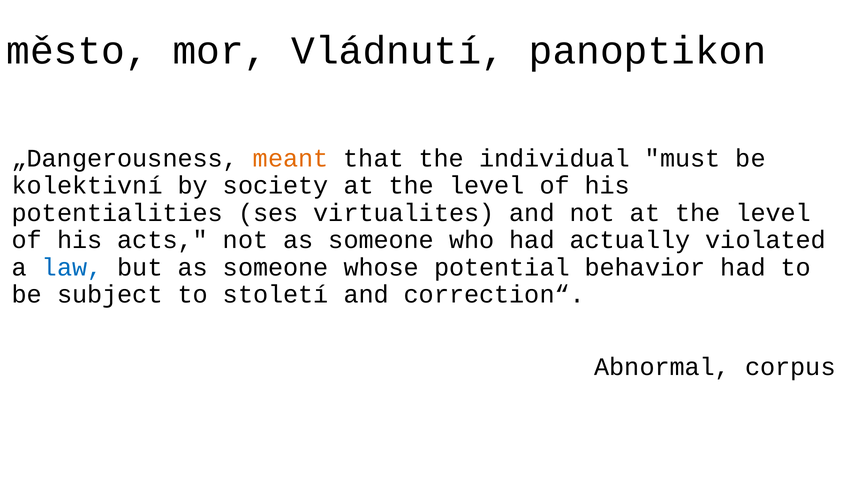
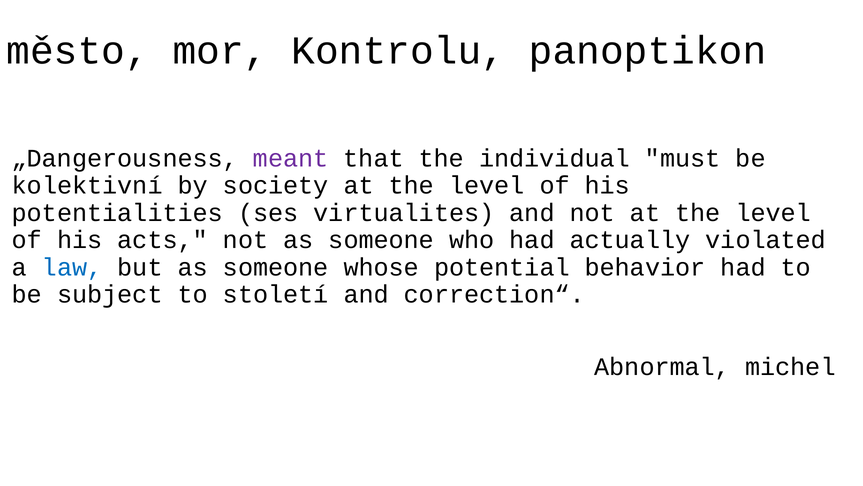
Vládnutí: Vládnutí -> Kontrolu
meant colour: orange -> purple
corpus: corpus -> michel
